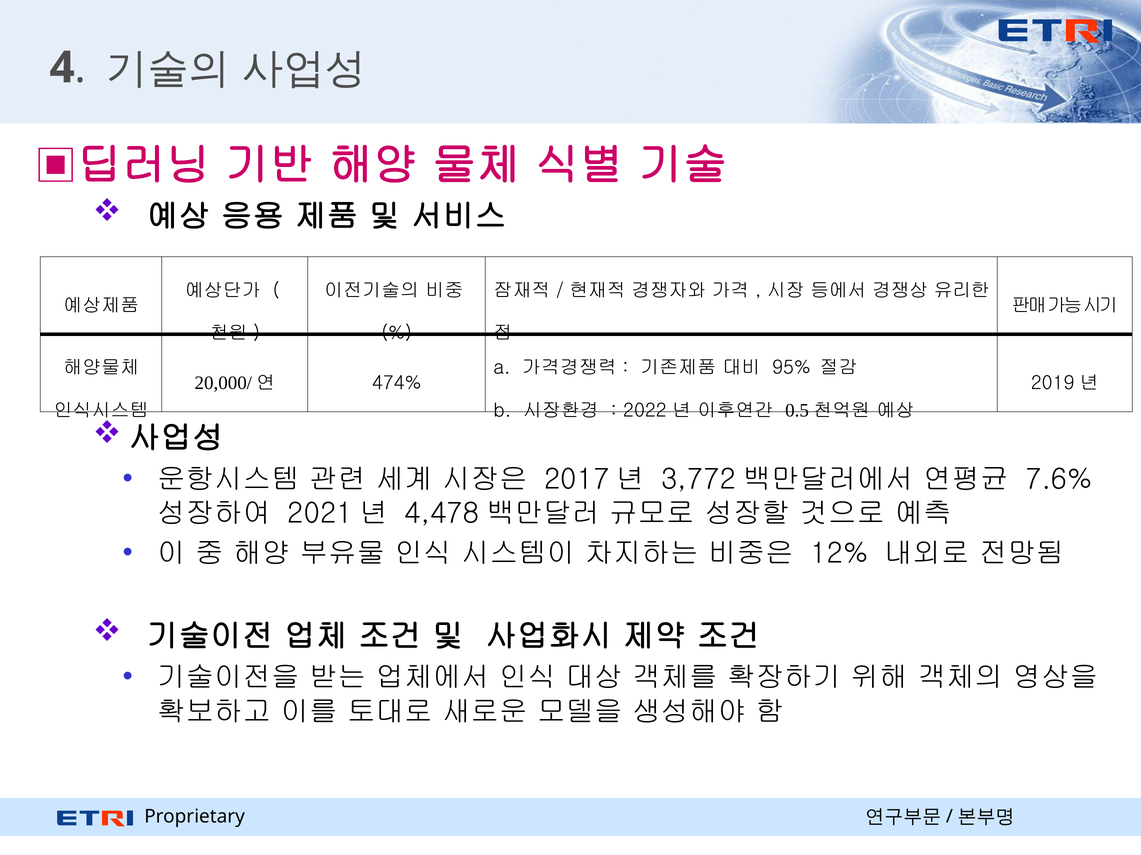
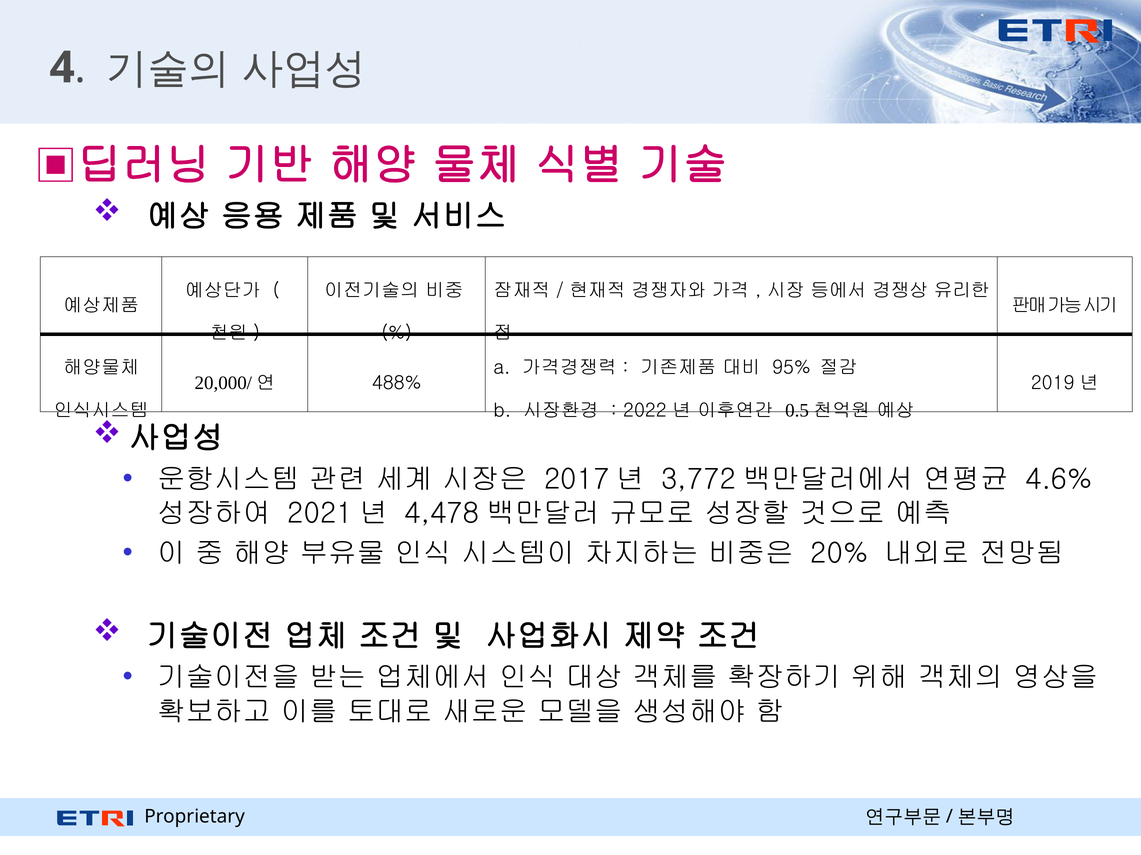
474%: 474% -> 488%
7.6%: 7.6% -> 4.6%
12%: 12% -> 20%
